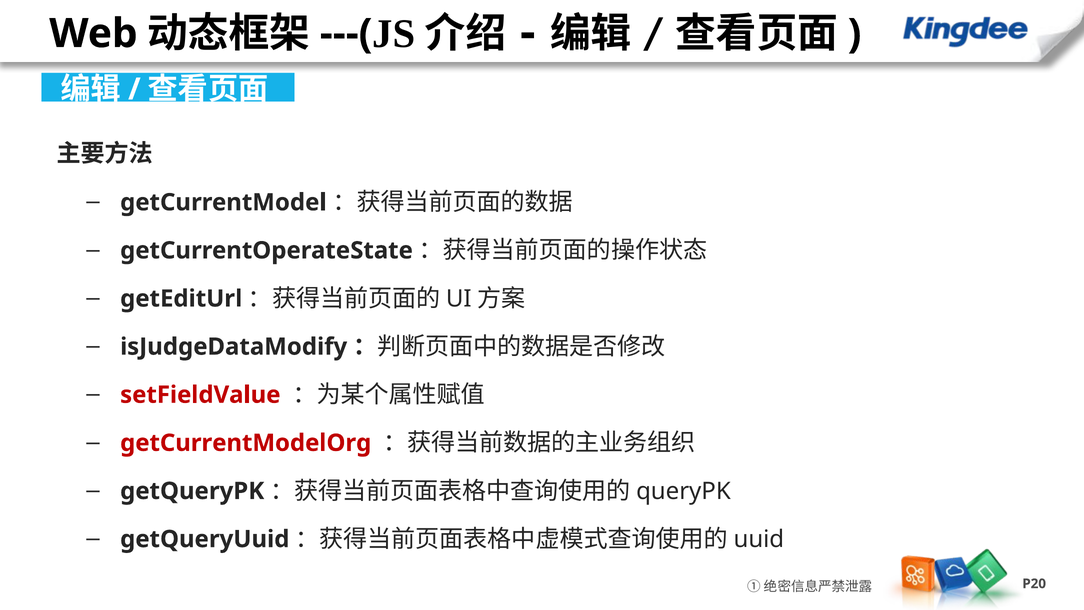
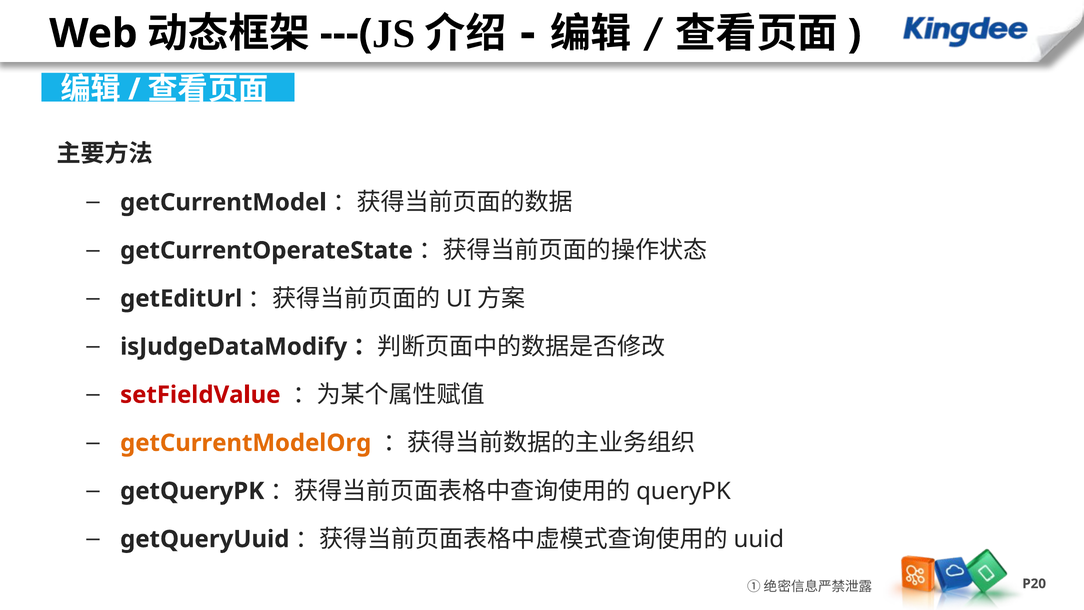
getCurrentModelOrg colour: red -> orange
